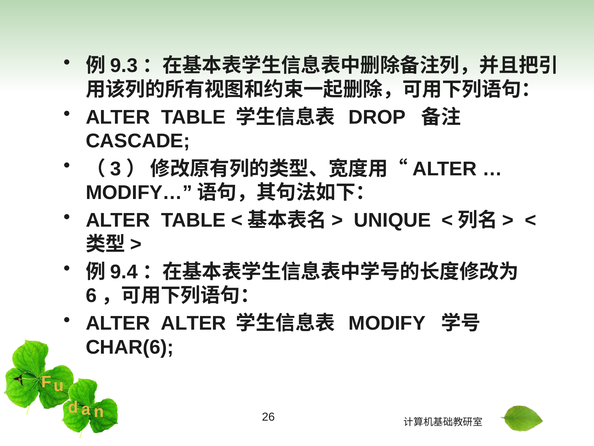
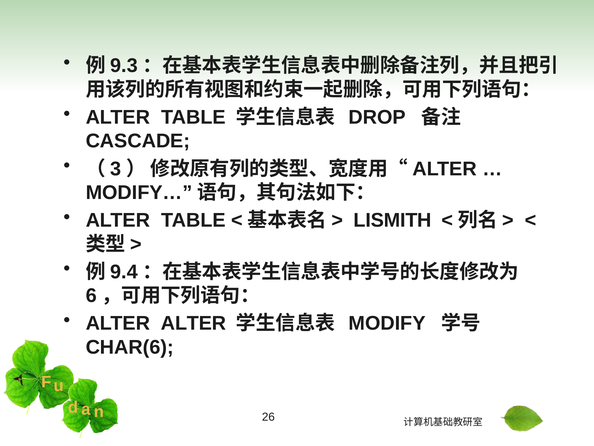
UNIQUE: UNIQUE -> LISMITH
